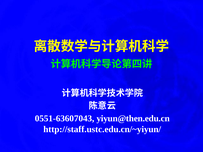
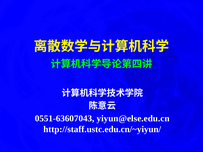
yiyun@then.edu.cn: yiyun@then.edu.cn -> yiyun@else.edu.cn
